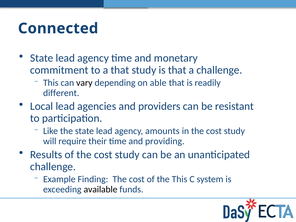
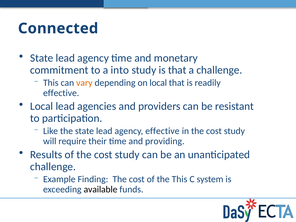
a that: that -> into
vary colour: black -> orange
on able: able -> local
different at (61, 93): different -> effective
agency amounts: amounts -> effective
